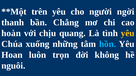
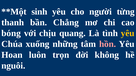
trên: trên -> sinh
ngời: ngời -> từng
hoàn: hoàn -> bóng
hồn colour: light blue -> pink
